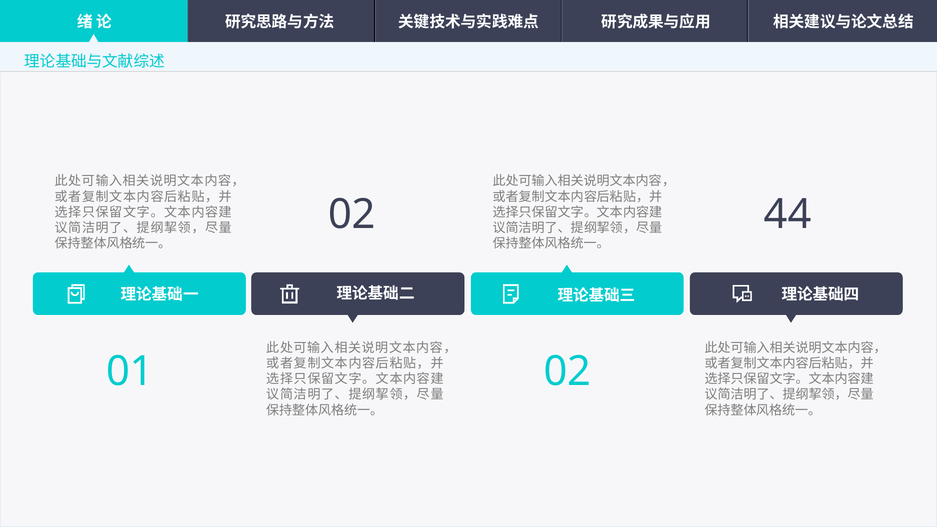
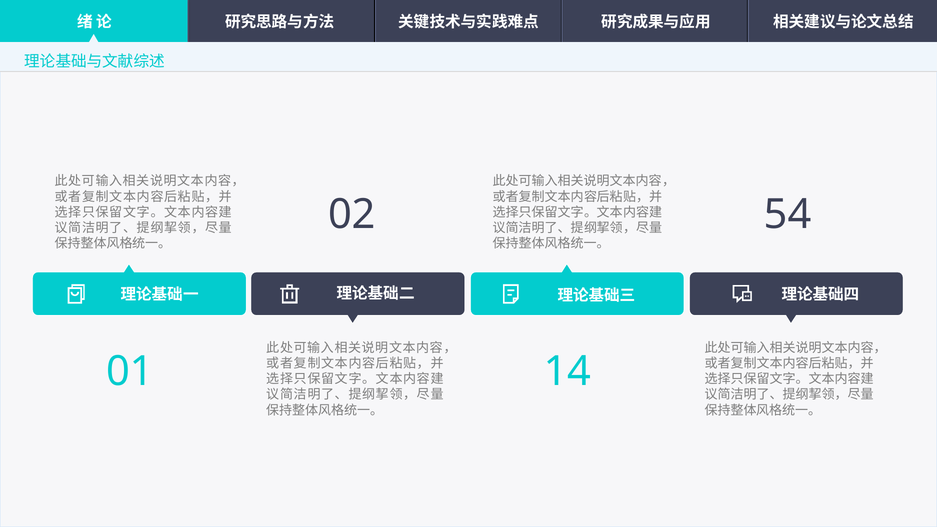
44: 44 -> 54
01 02: 02 -> 14
